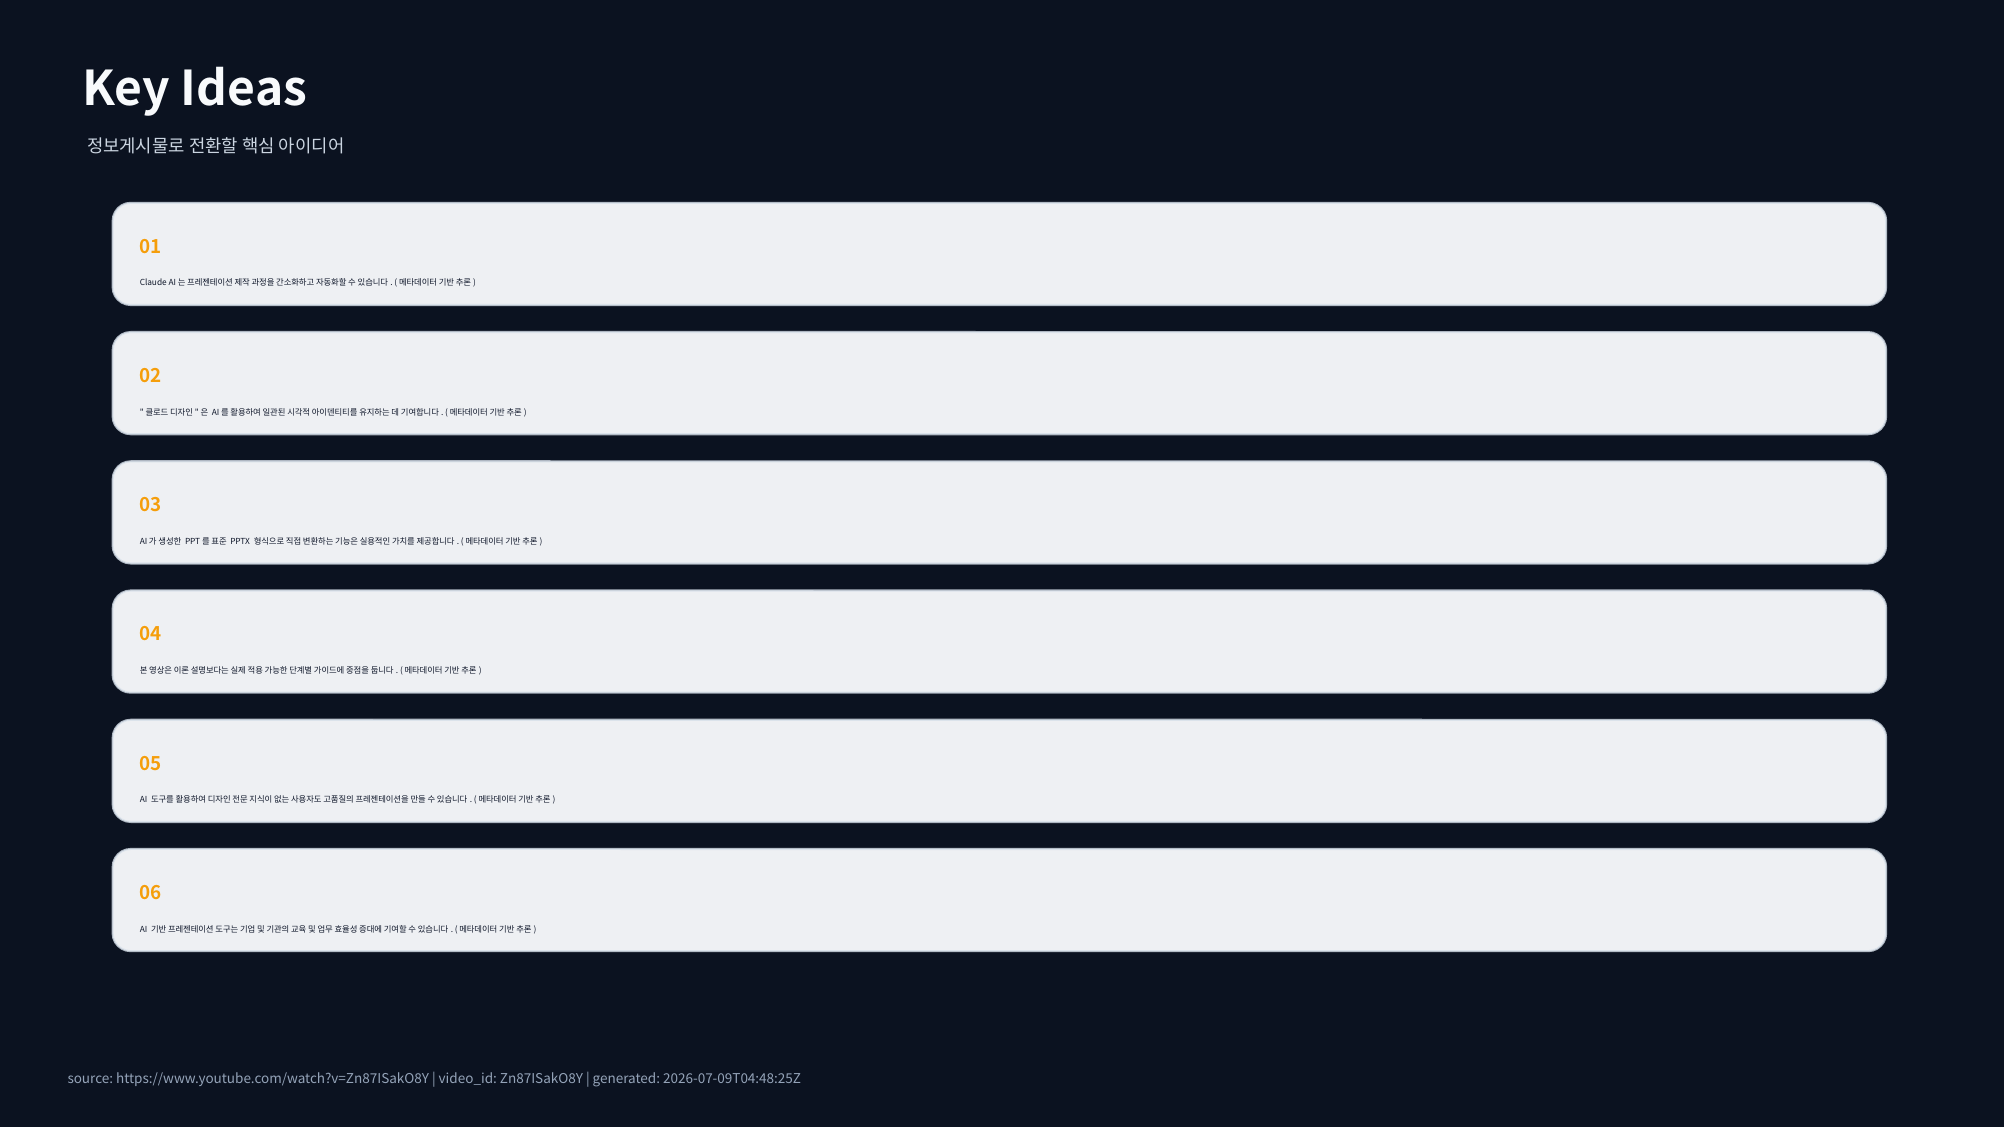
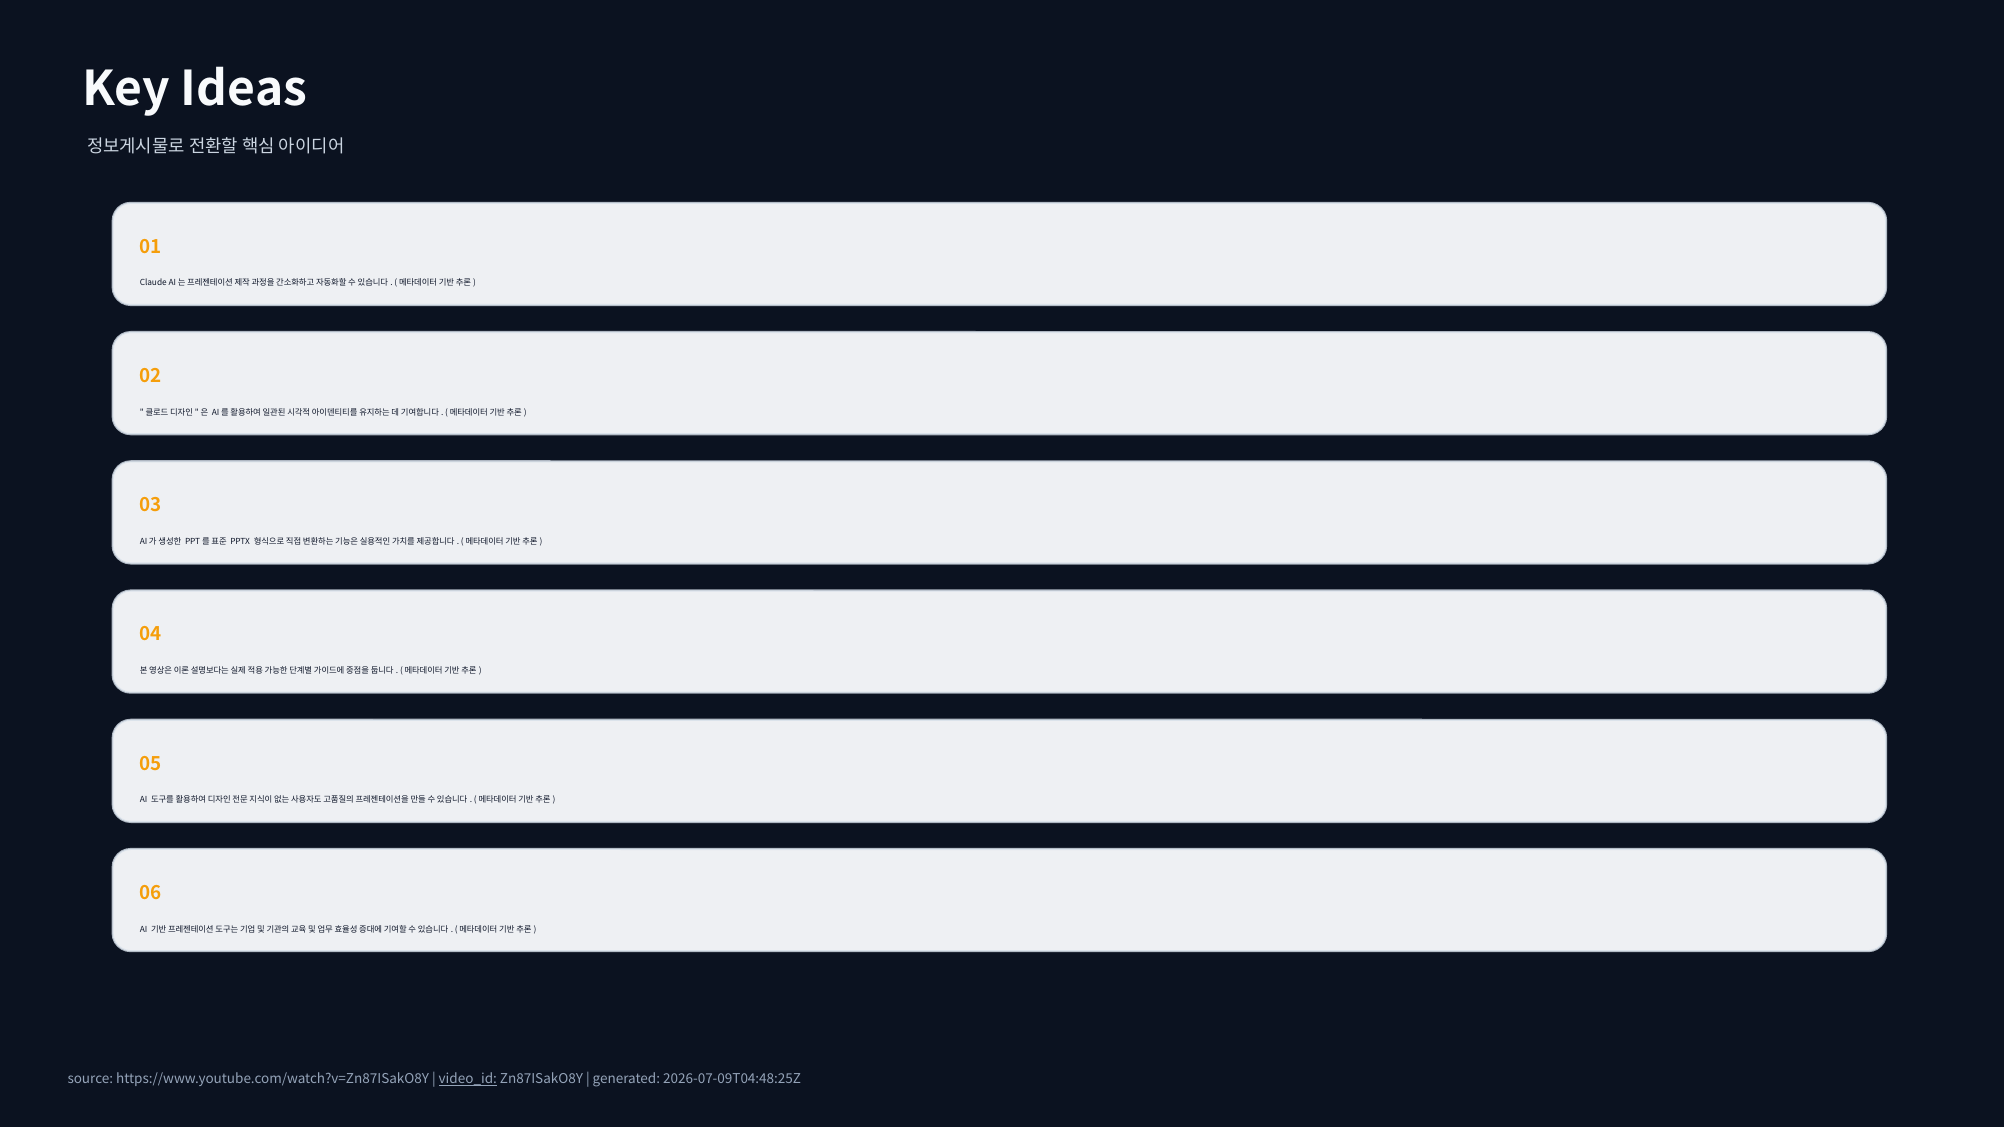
video_id underline: none -> present
